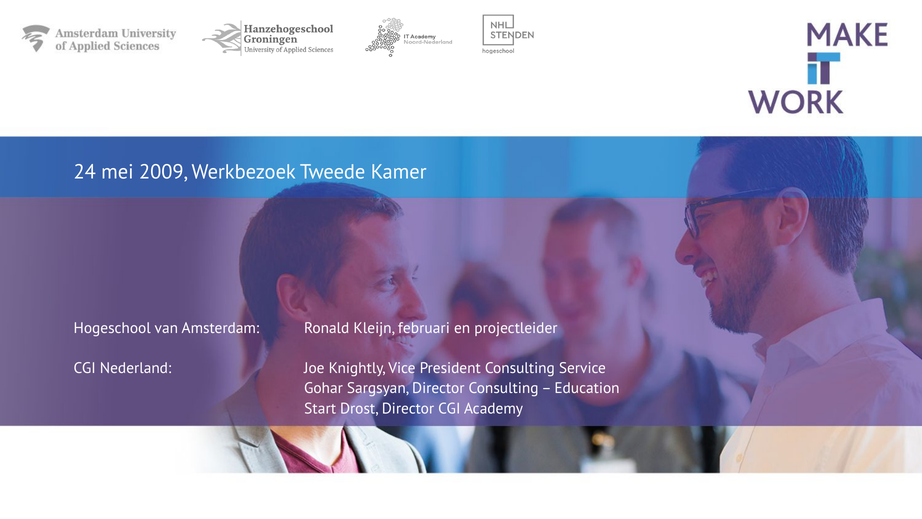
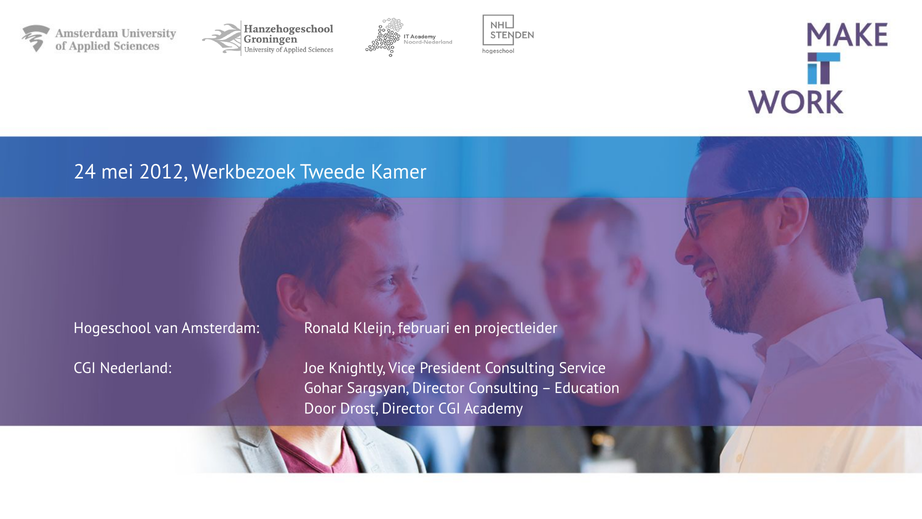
2009: 2009 -> 2012
Start: Start -> Door
